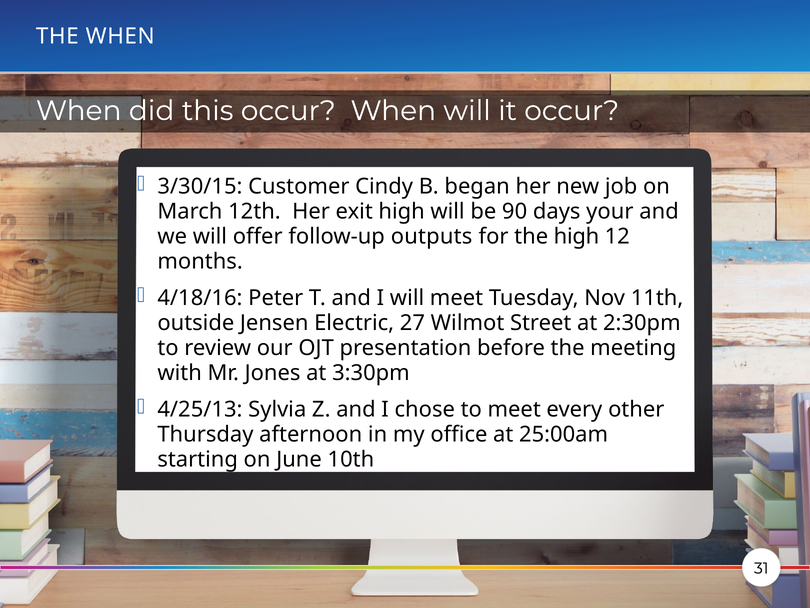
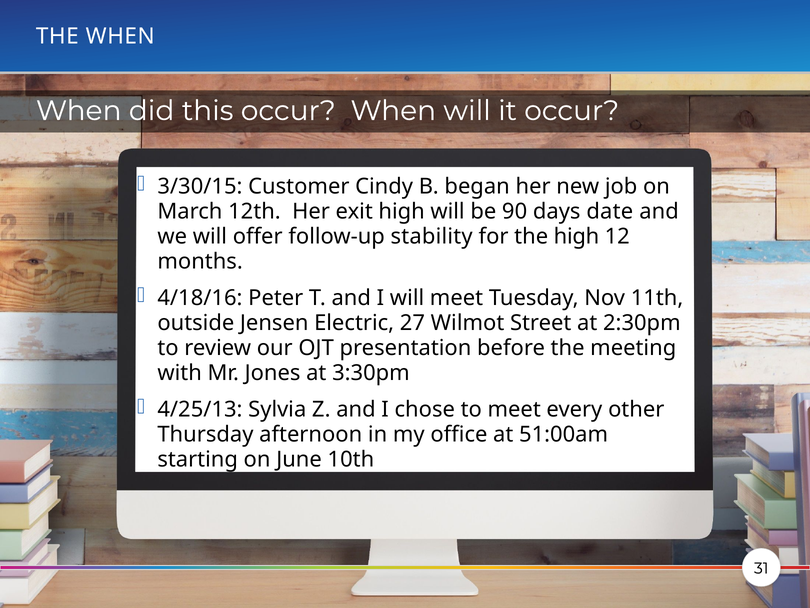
your: your -> date
outputs: outputs -> stability
25:00am: 25:00am -> 51:00am
